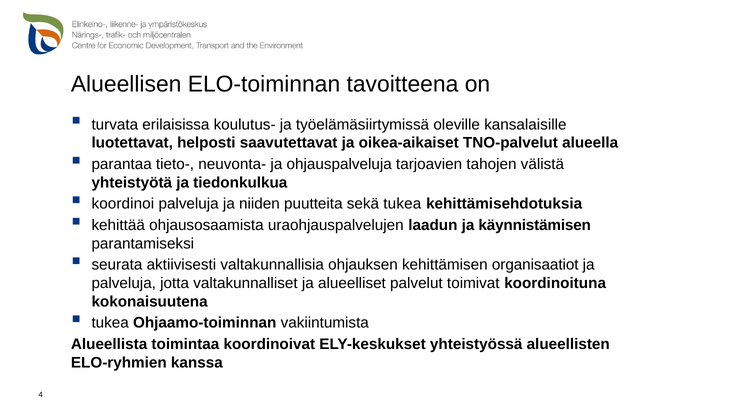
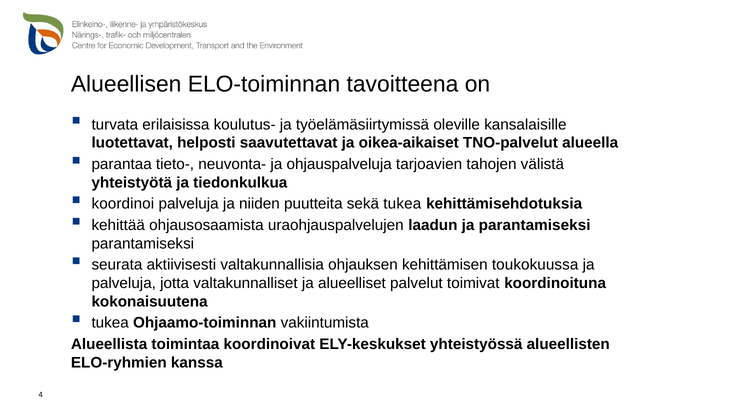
ja käynnistämisen: käynnistämisen -> parantamiseksi
organisaatiot: organisaatiot -> toukokuussa
